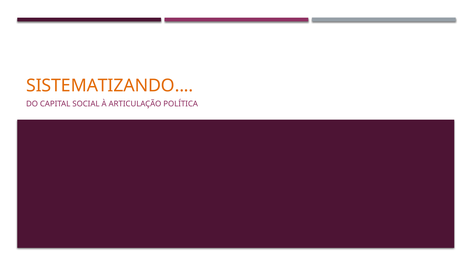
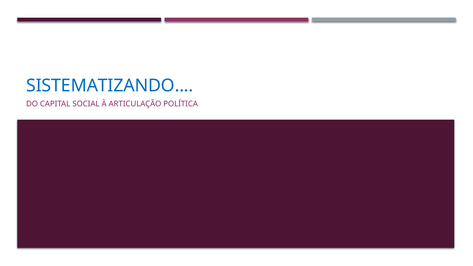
SISTEMATIZANDO colour: orange -> blue
